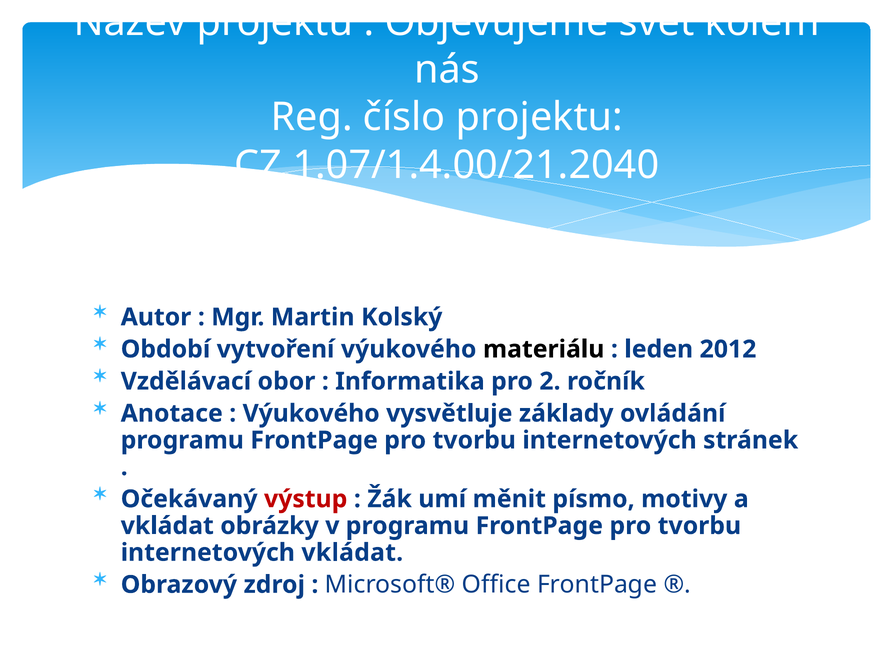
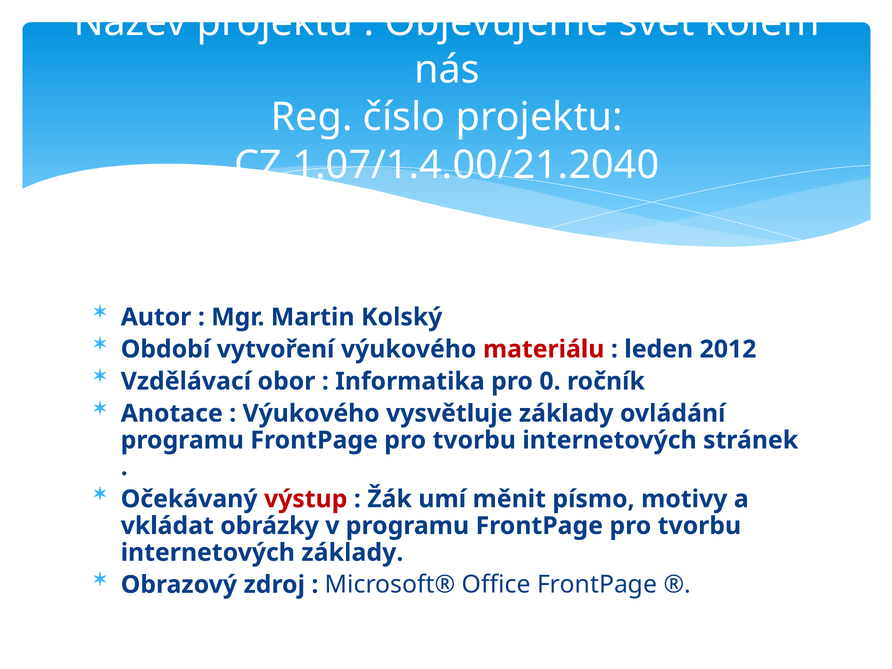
materiálu colour: black -> red
2: 2 -> 0
internetových vkládat: vkládat -> základy
